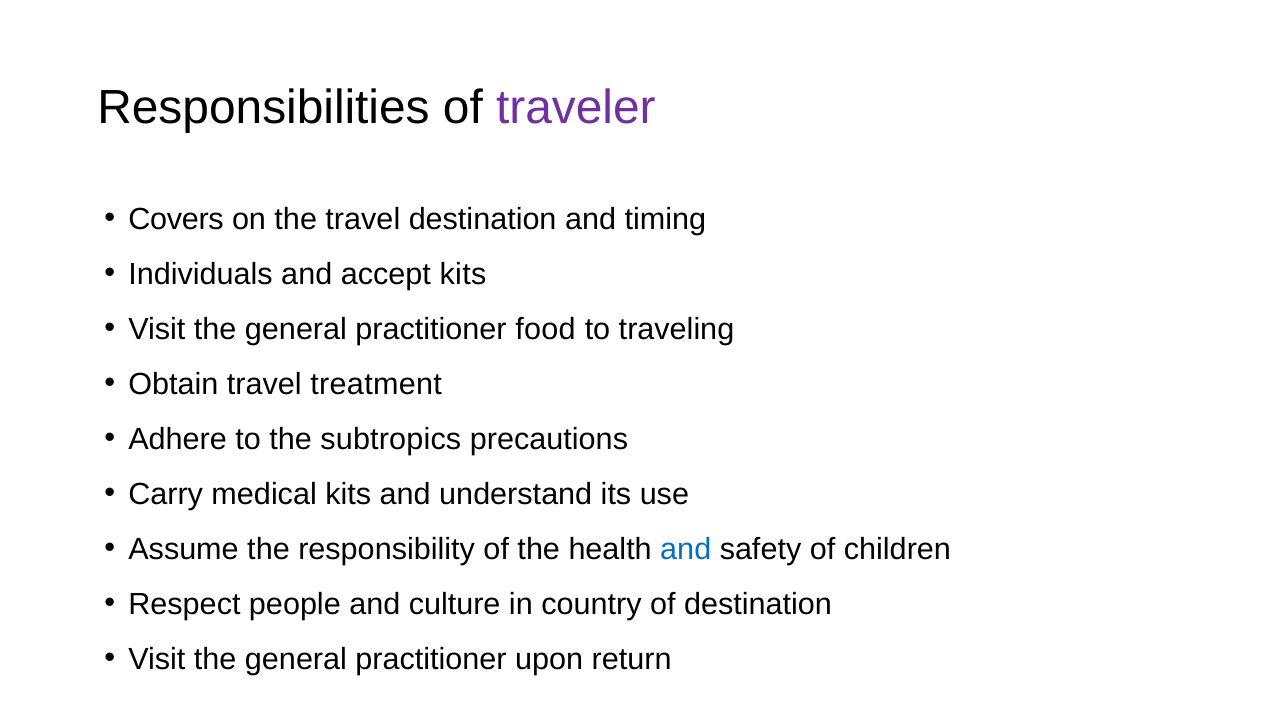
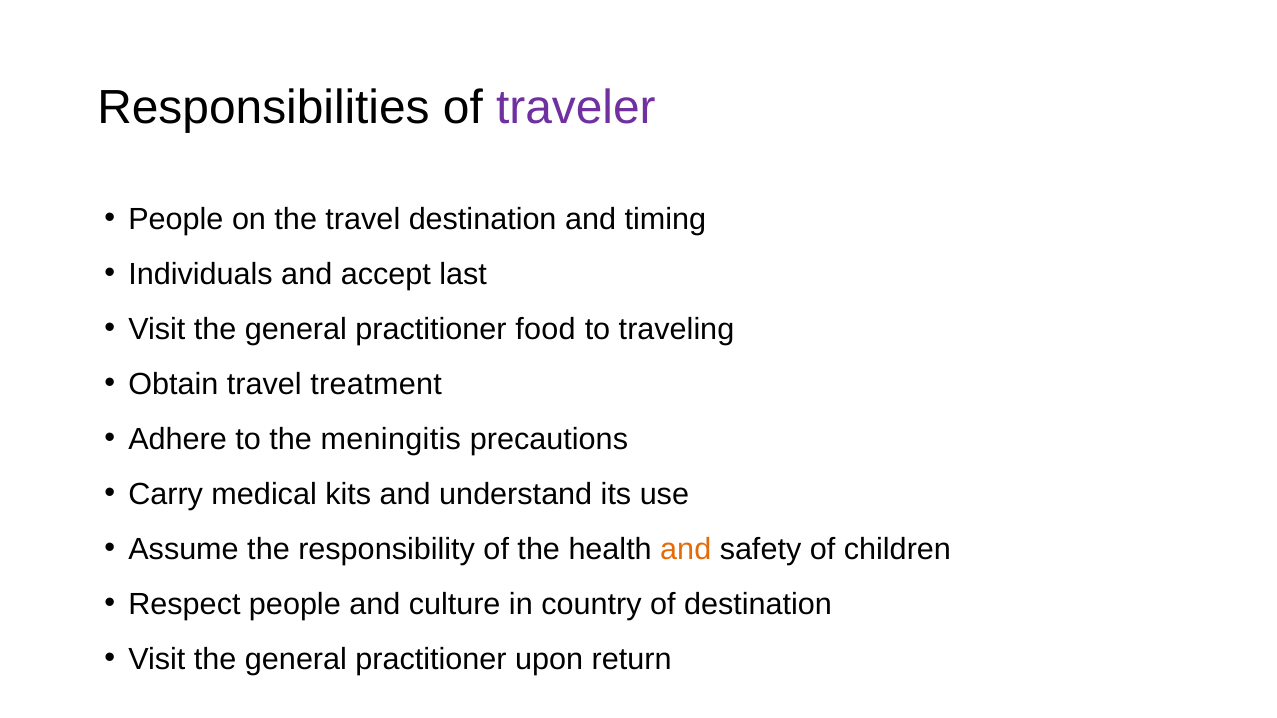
Covers at (176, 219): Covers -> People
accept kits: kits -> last
subtropics: subtropics -> meningitis
and at (686, 549) colour: blue -> orange
